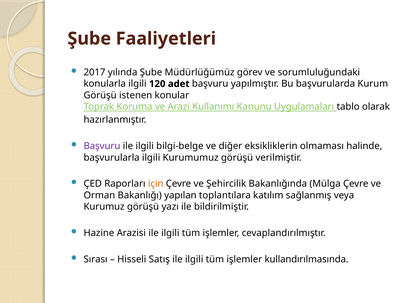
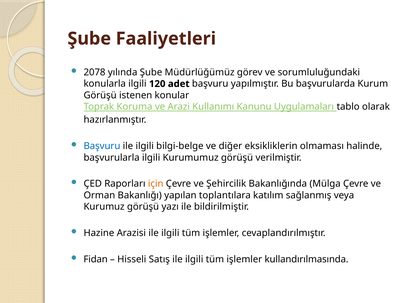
2017: 2017 -> 2078
Başvuru at (102, 146) colour: purple -> blue
Sırası: Sırası -> Fidan
